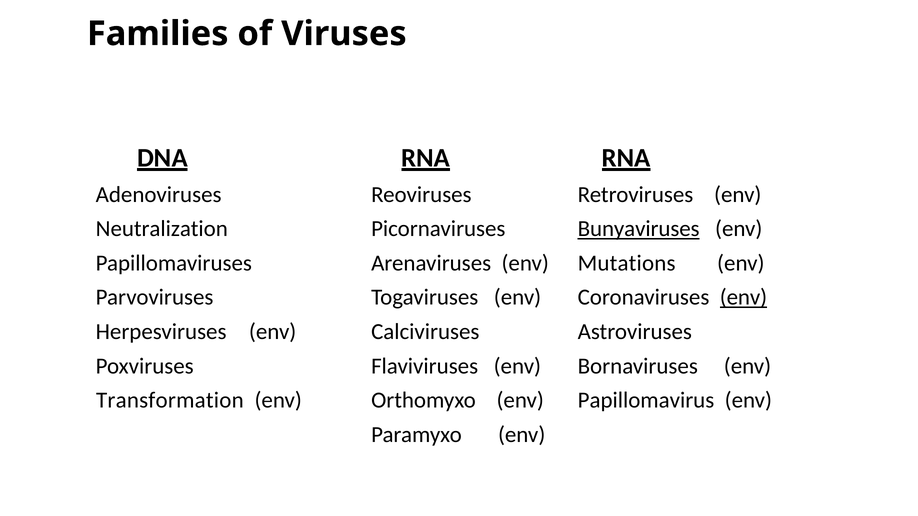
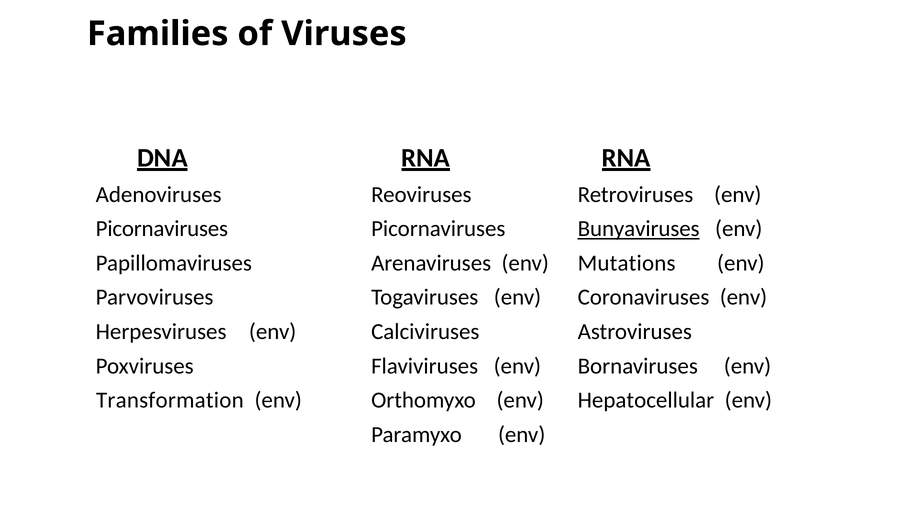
Neutralization at (162, 229): Neutralization -> Picornaviruses
env at (743, 298) underline: present -> none
Papillomavirus: Papillomavirus -> Hepatocellular
